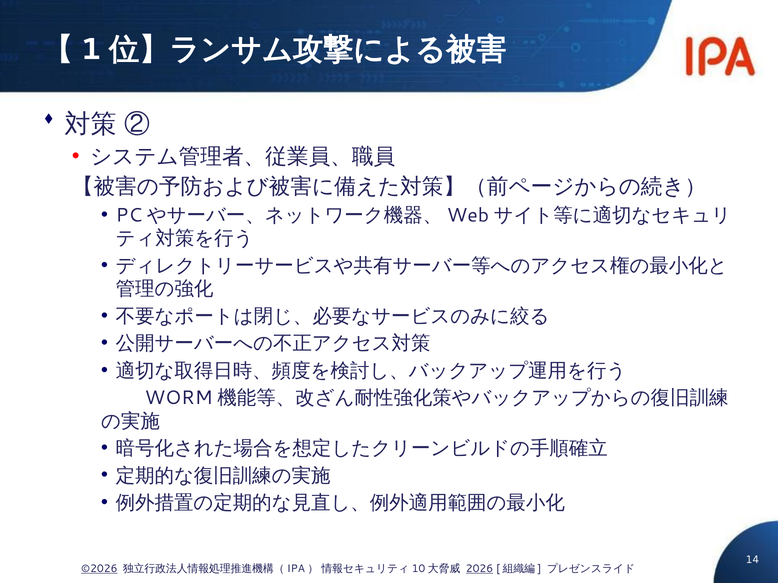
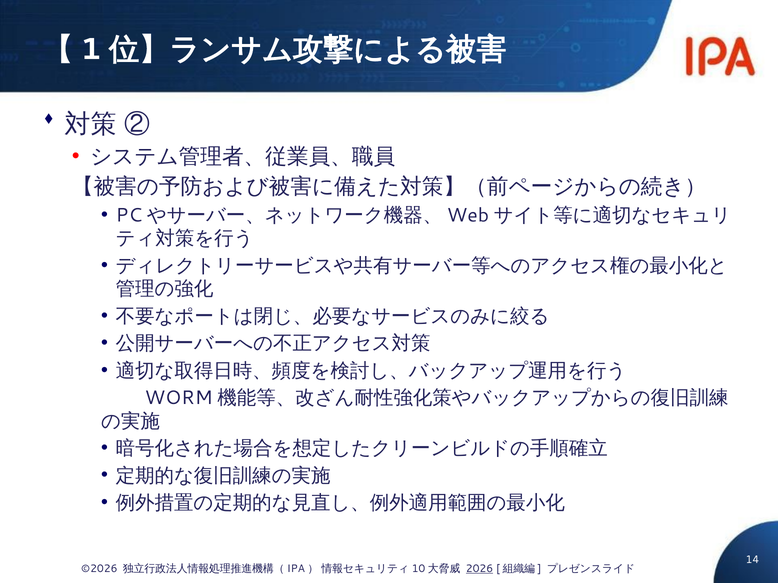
©2026 underline: present -> none
